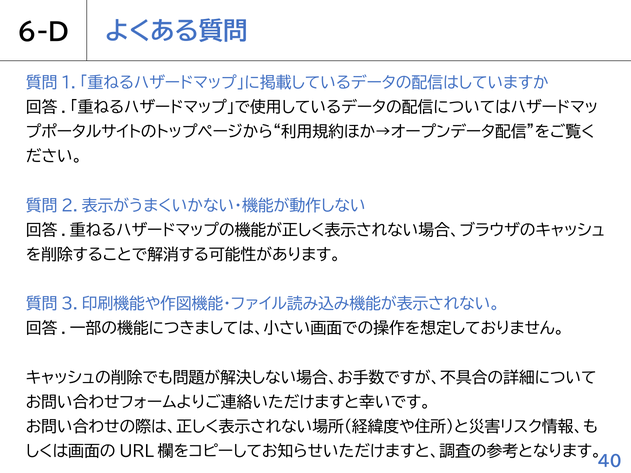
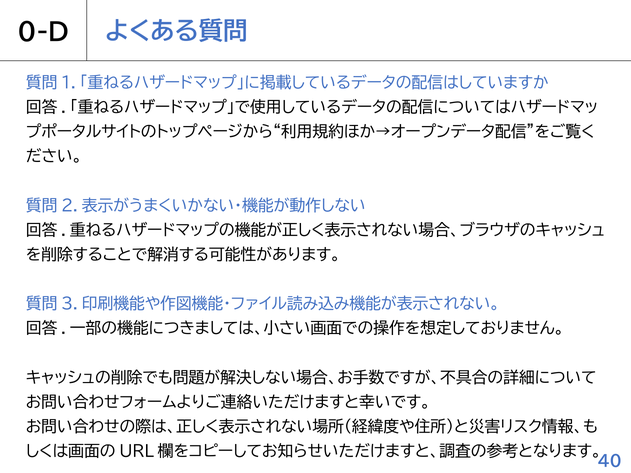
6-D: 6-D -> 0-D
